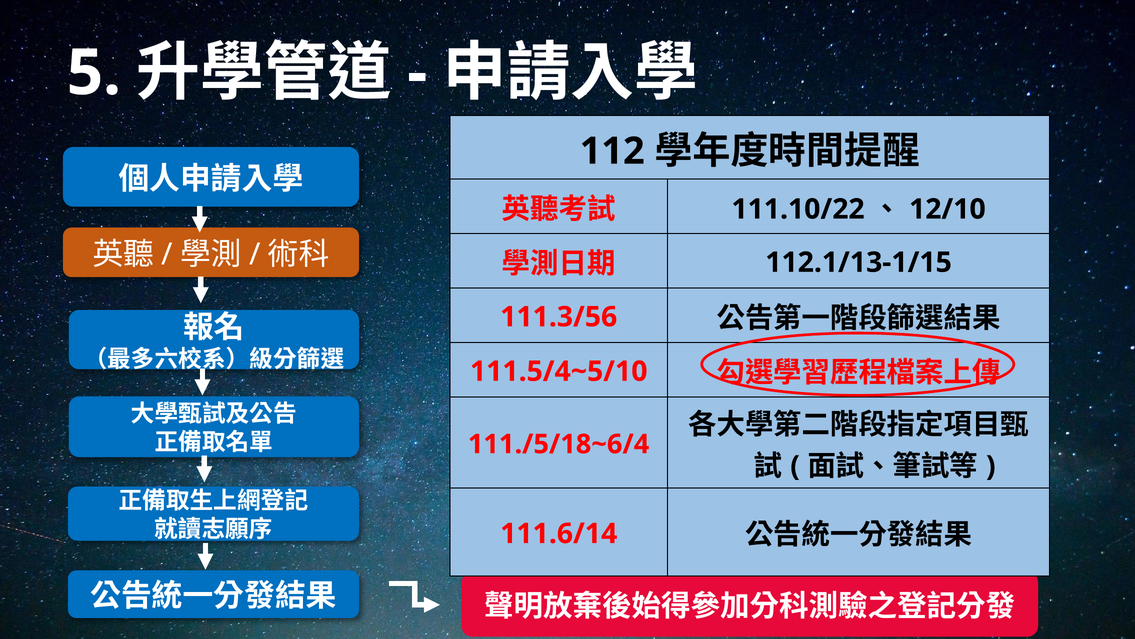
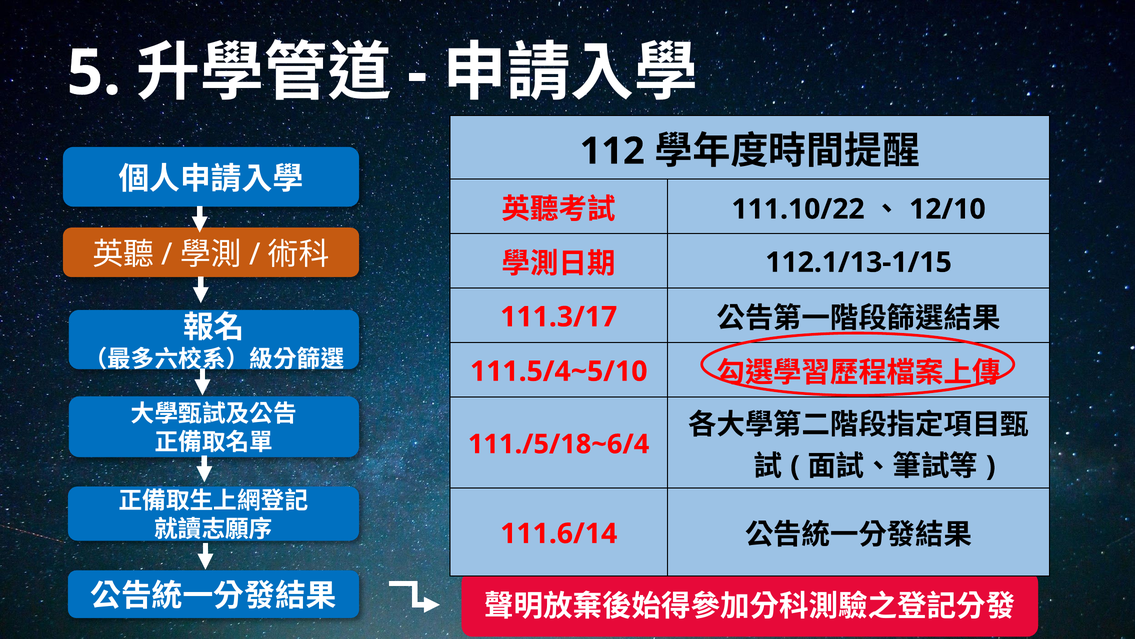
111.3/56: 111.3/56 -> 111.3/17
